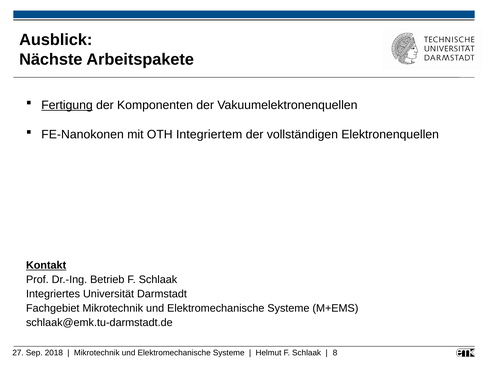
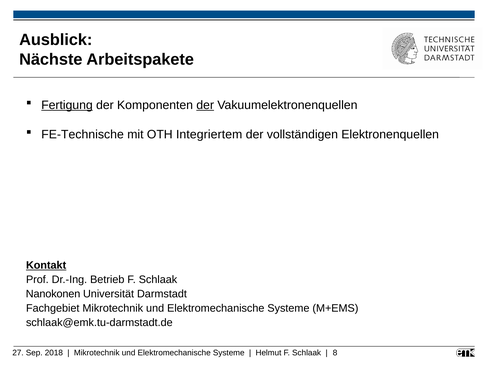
der at (205, 105) underline: none -> present
FE-Nanokonen: FE-Nanokonen -> FE-Technische
Integriertes: Integriertes -> Nanokonen
